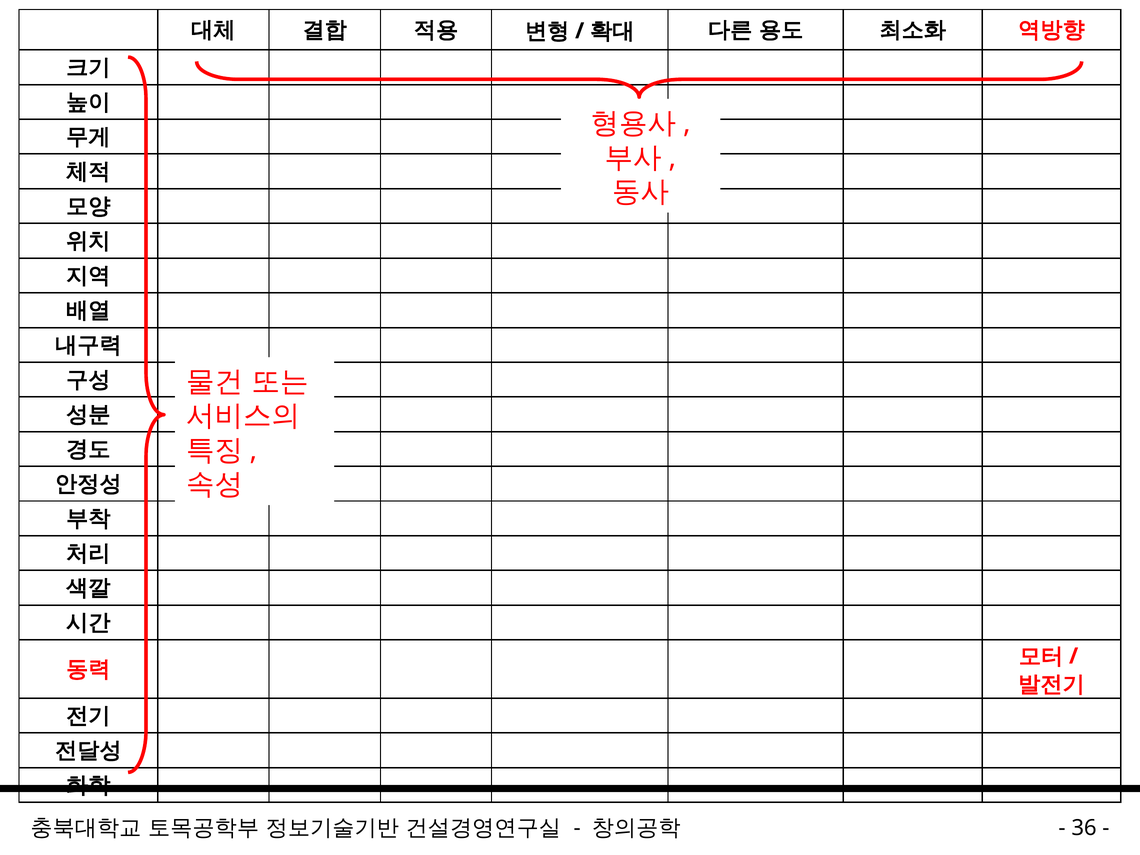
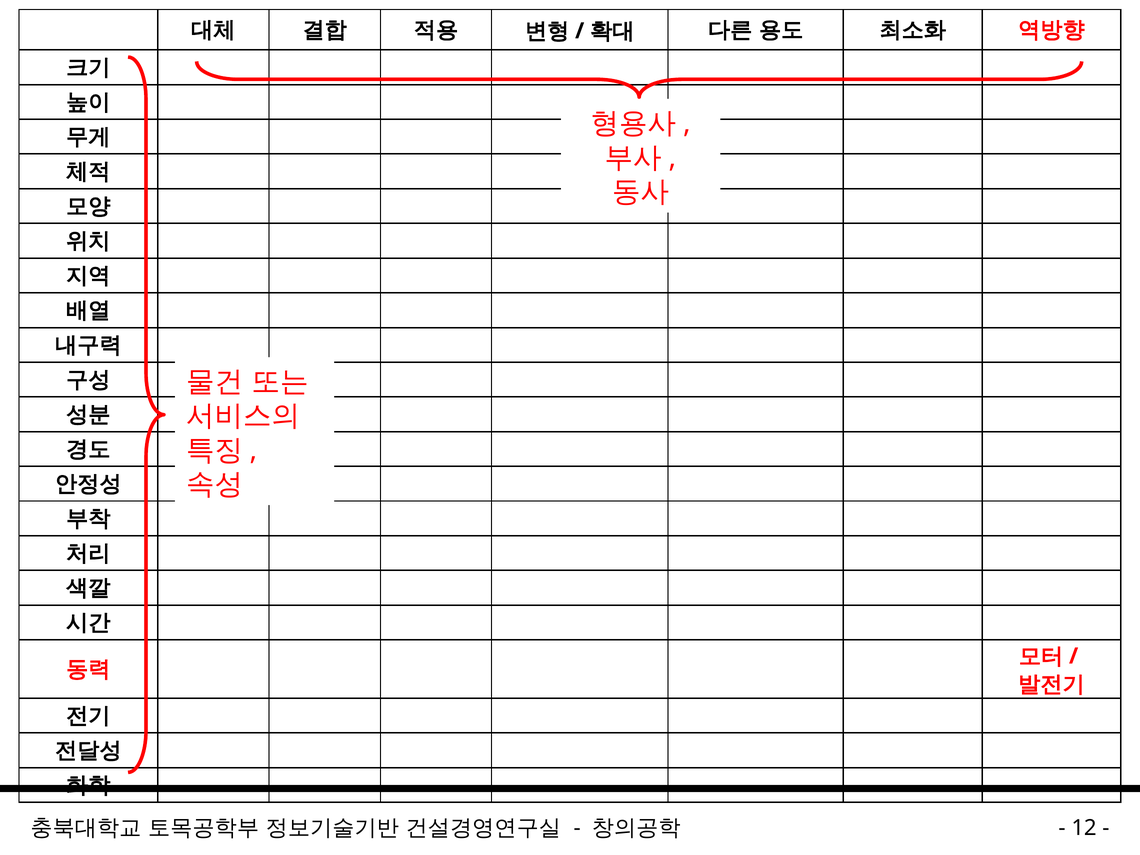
36: 36 -> 12
